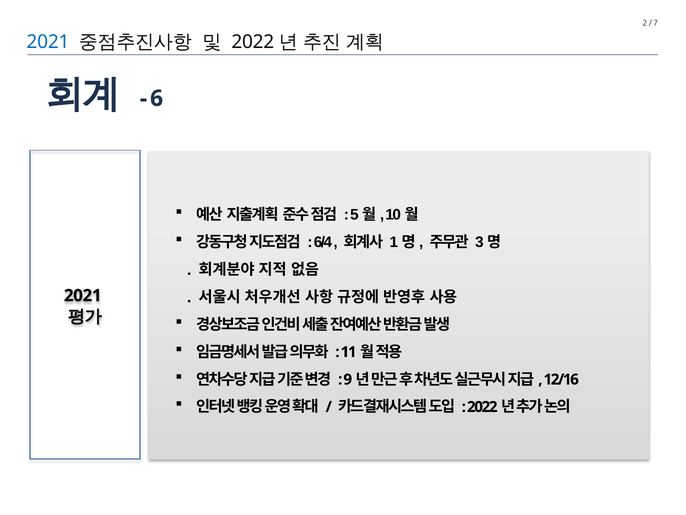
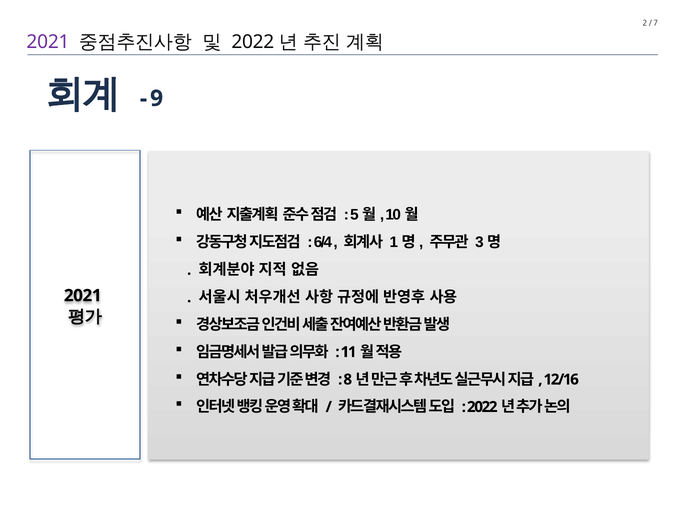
2021 at (48, 42) colour: blue -> purple
6: 6 -> 9
9: 9 -> 8
